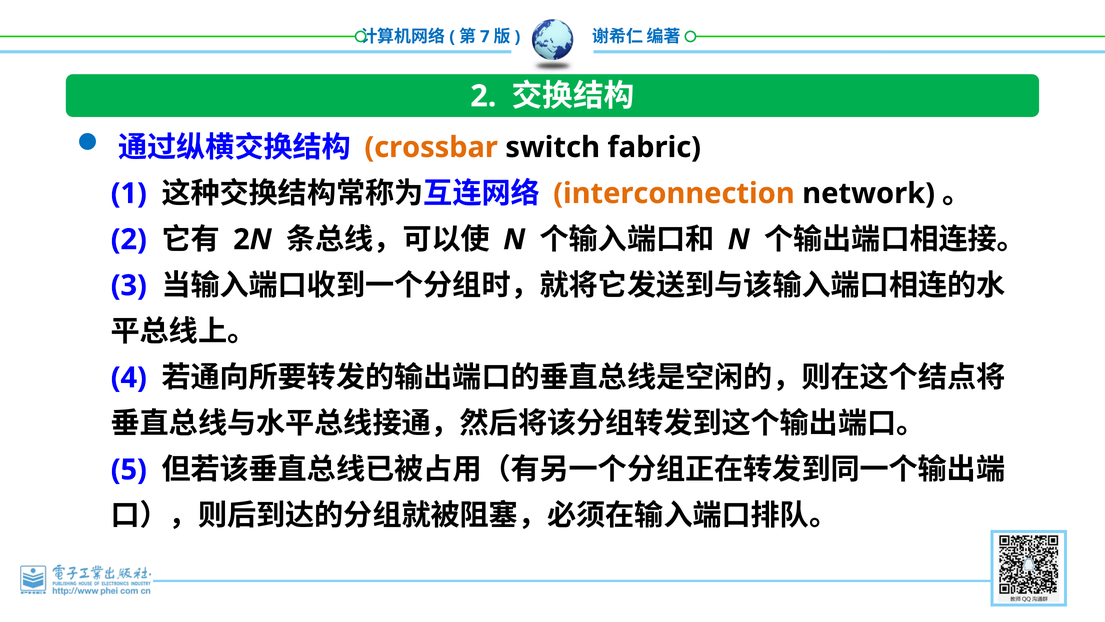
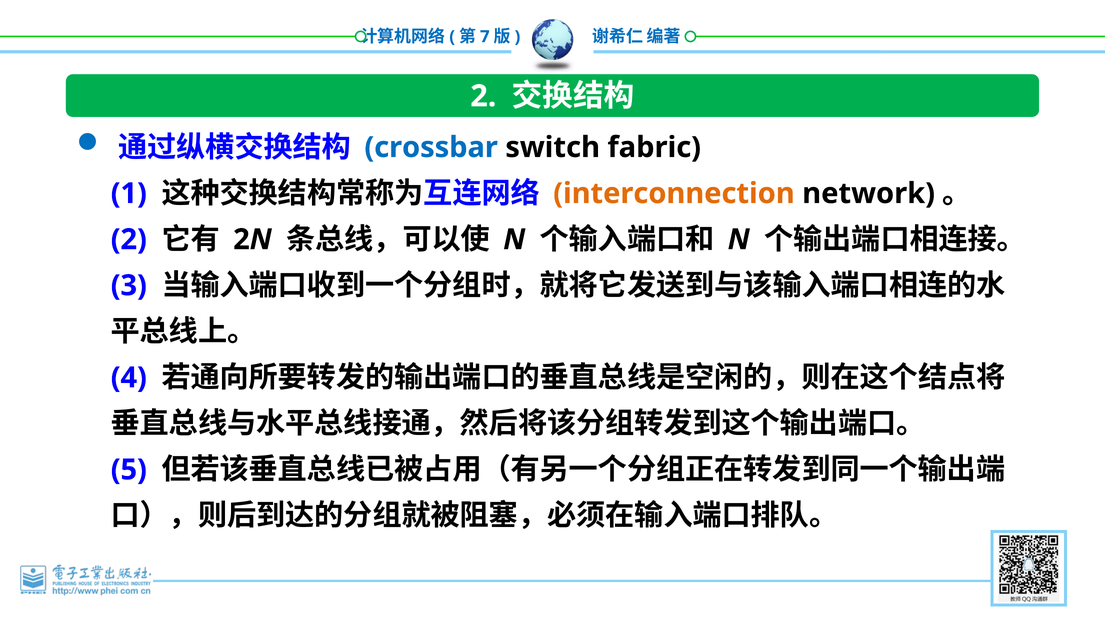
crossbar colour: orange -> blue
